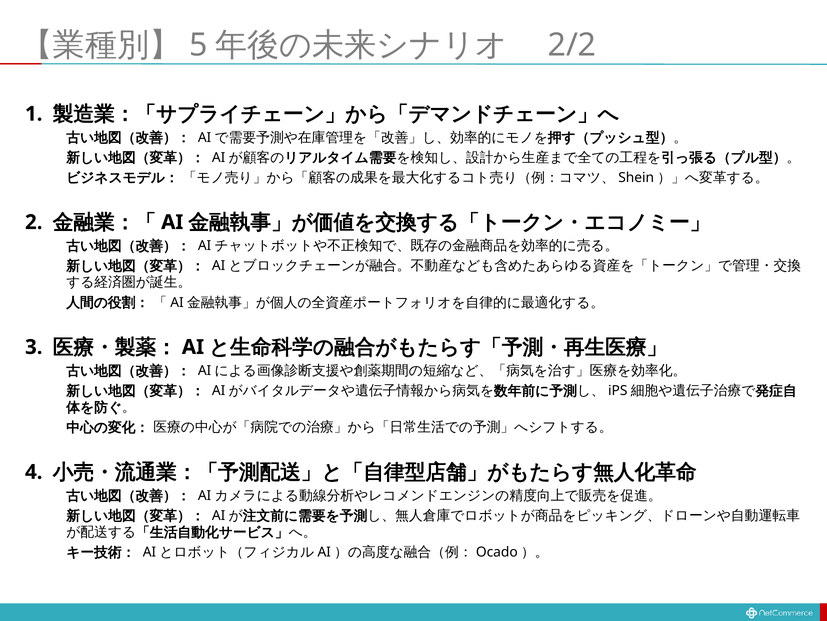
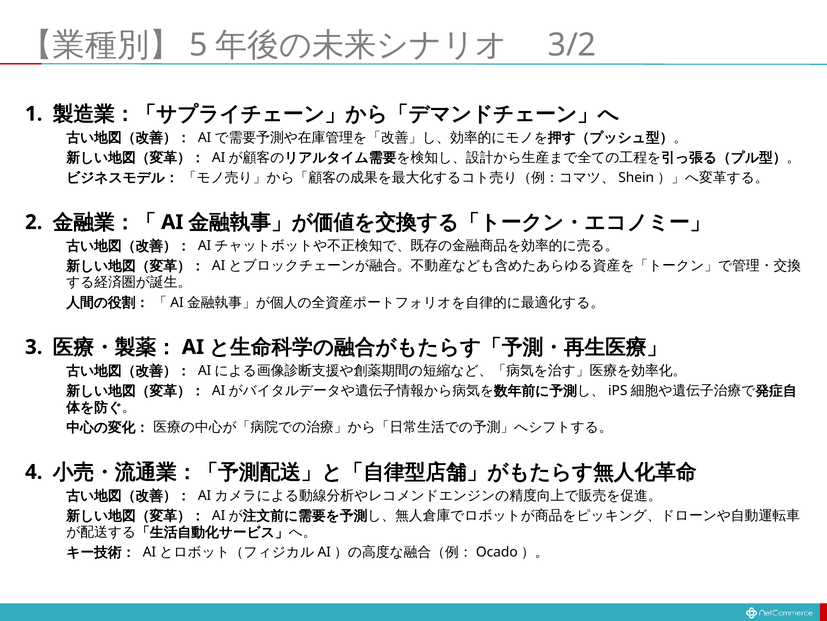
2/2: 2/2 -> 3/2
